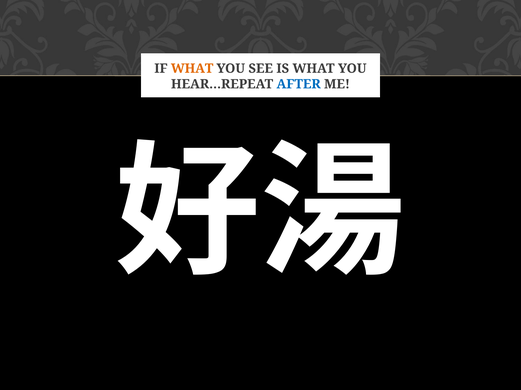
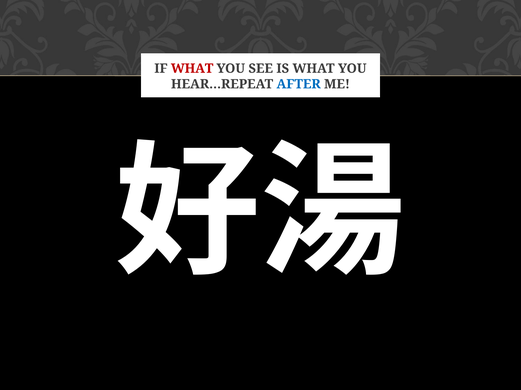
WHAT at (192, 69) colour: orange -> red
